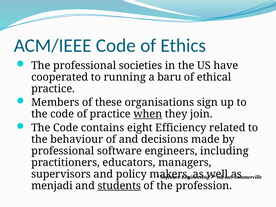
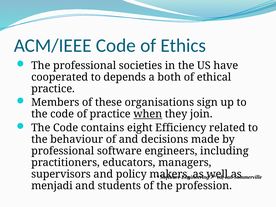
running: running -> depends
baru: baru -> both
students underline: present -> none
